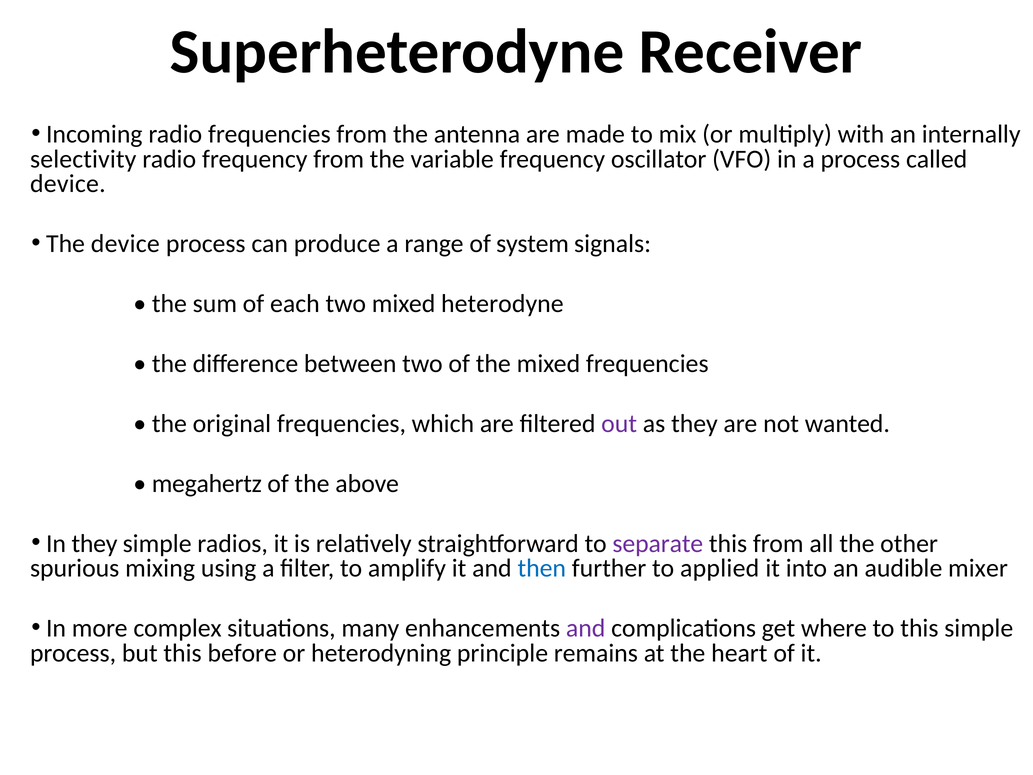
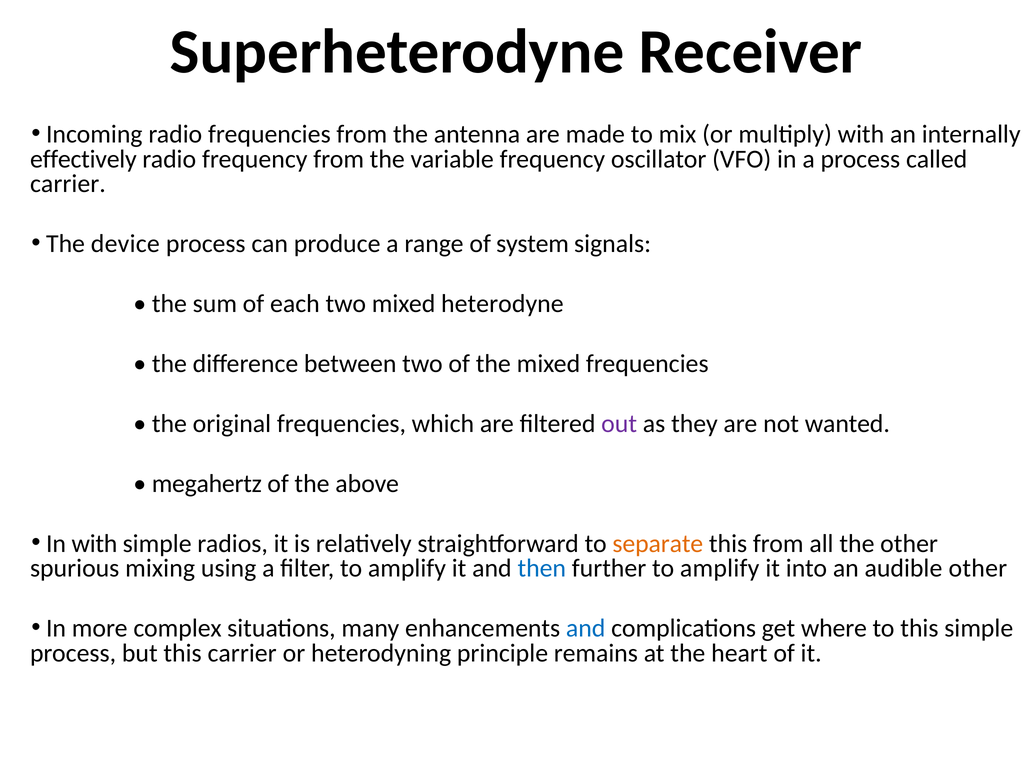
selectivity: selectivity -> effectively
device at (68, 184): device -> carrier
In they: they -> with
separate colour: purple -> orange
further to applied: applied -> amplify
audible mixer: mixer -> other
and at (586, 628) colour: purple -> blue
this before: before -> carrier
